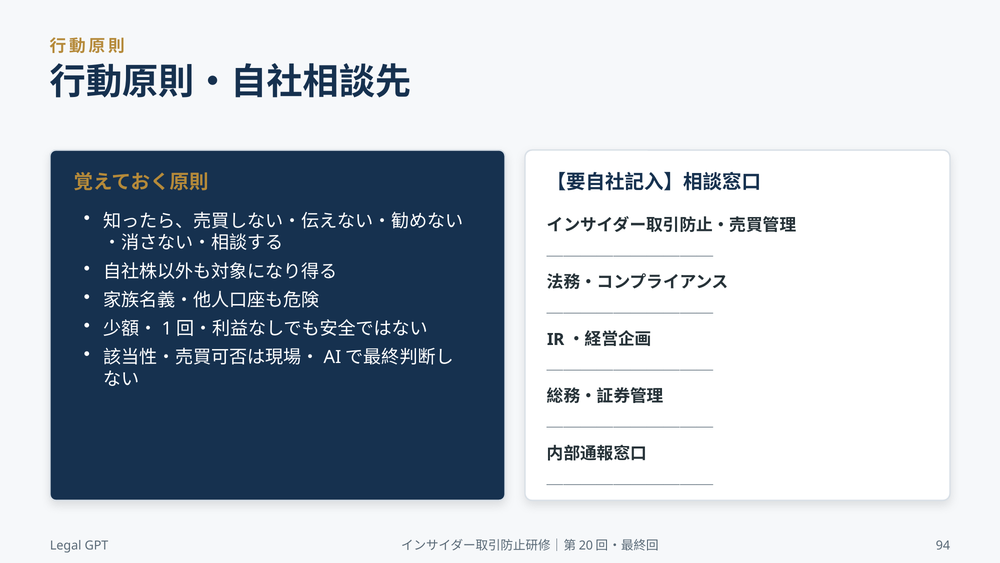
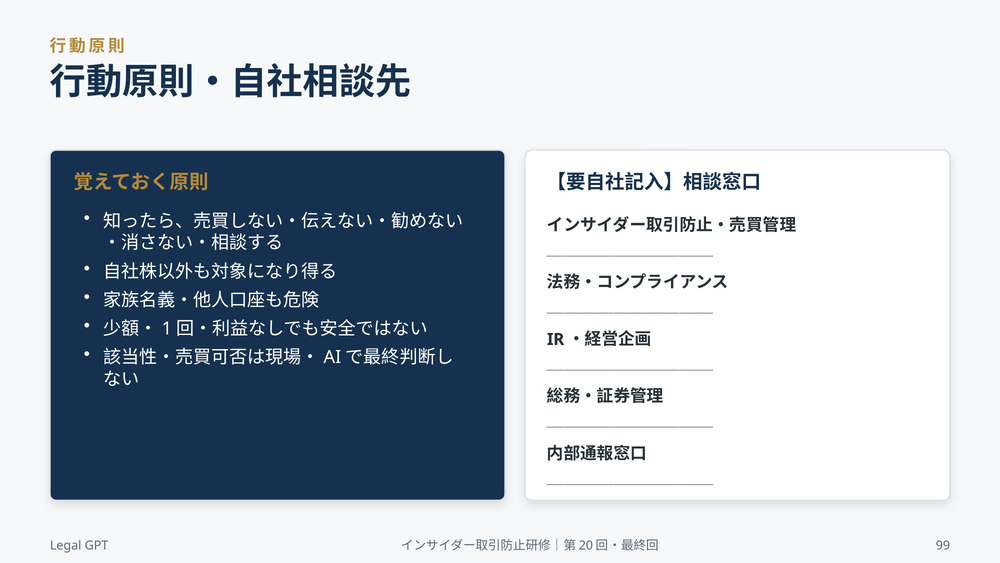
94: 94 -> 99
